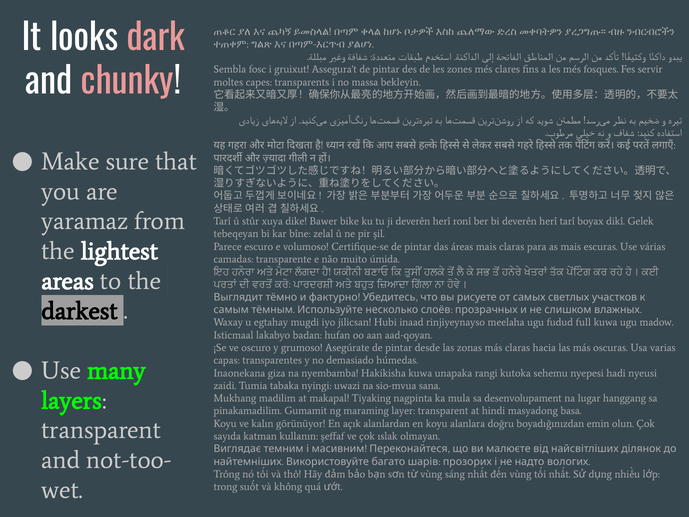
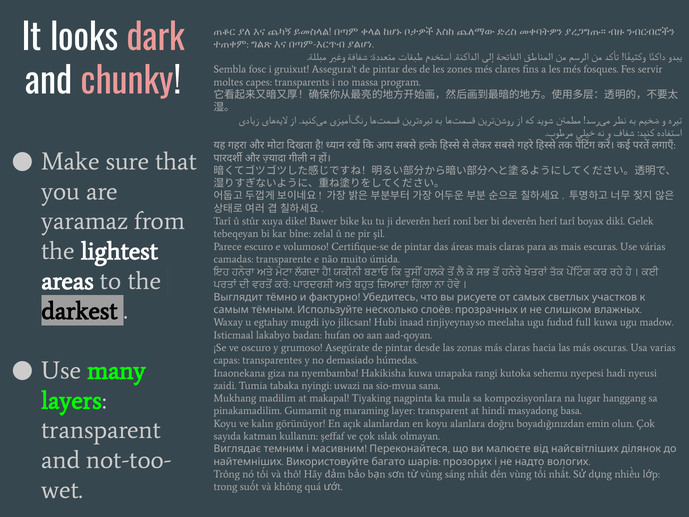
bekleyin: bekleyin -> program
desenvolupament: desenvolupament -> kompozisyonlara
